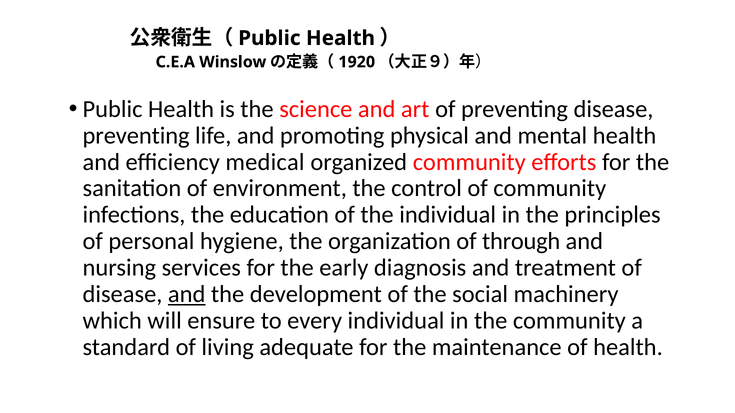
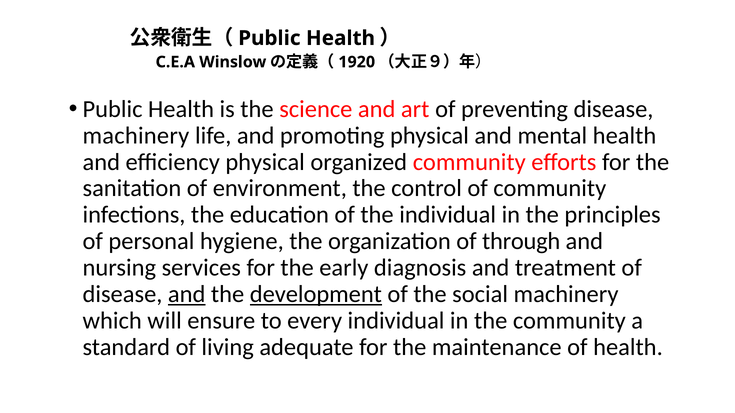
preventing at (136, 136): preventing -> machinery
efficiency medical: medical -> physical
development underline: none -> present
